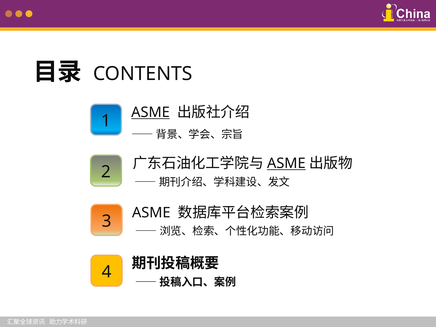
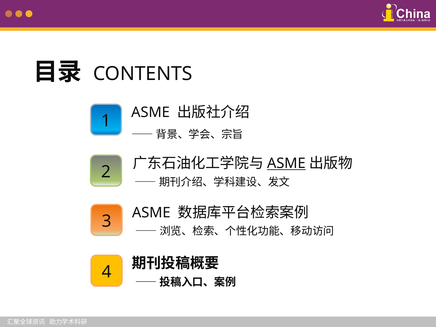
ASME at (151, 112) underline: present -> none
